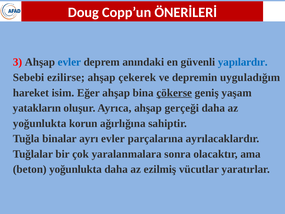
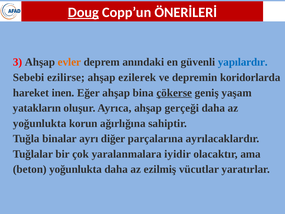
Doug underline: none -> present
evler at (69, 62) colour: blue -> orange
çekerek: çekerek -> ezilerek
uyguladığım: uyguladığım -> koridorlarda
isim: isim -> inen
ayrı evler: evler -> diğer
sonra: sonra -> iyidir
